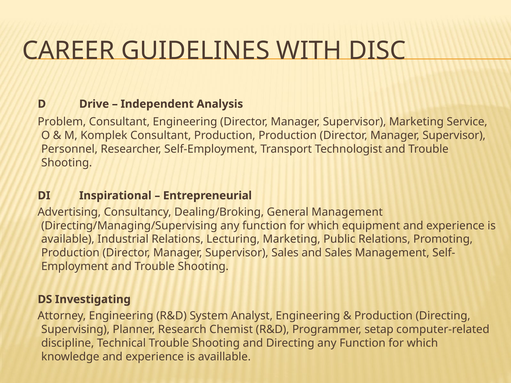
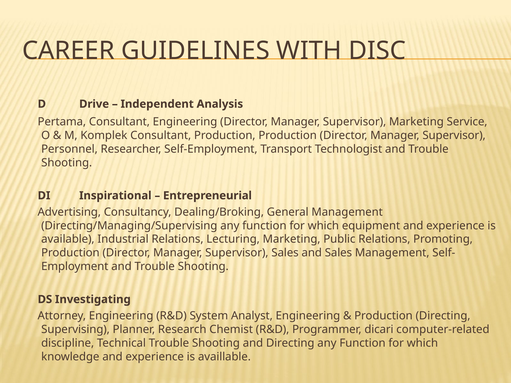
Problem: Problem -> Pertama
setap: setap -> dicari
